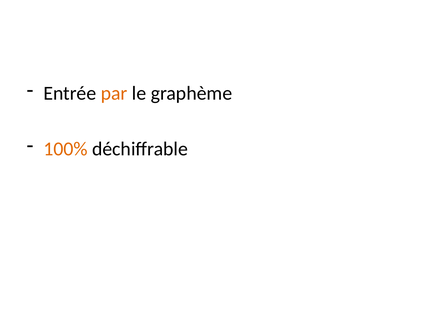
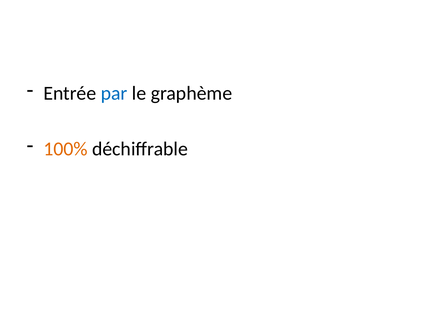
par colour: orange -> blue
